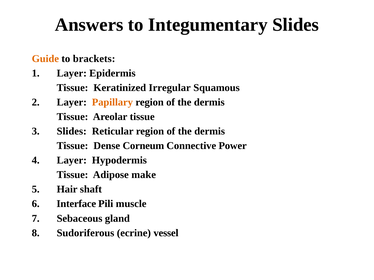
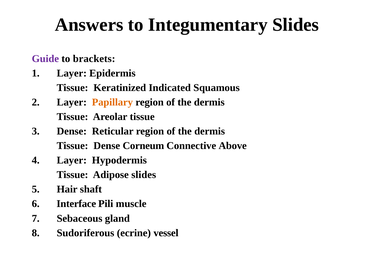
Guide colour: orange -> purple
Irregular: Irregular -> Indicated
Slides at (72, 131): Slides -> Dense
Power: Power -> Above
Adipose make: make -> slides
